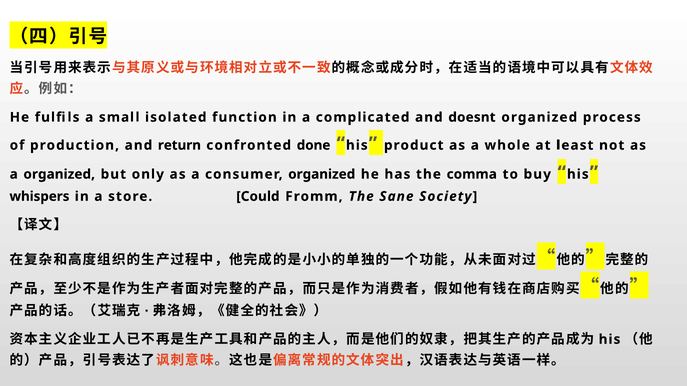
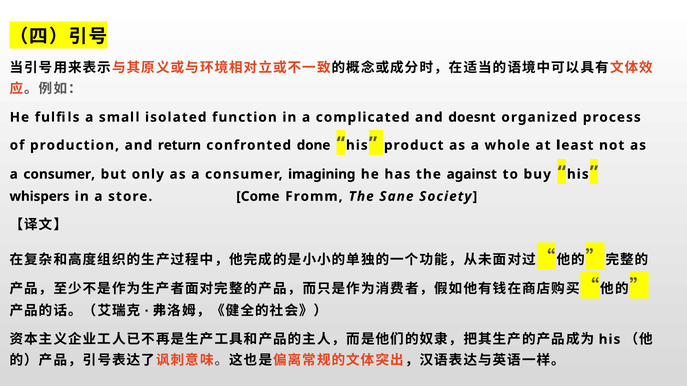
organized at (59, 174): organized -> consumer
consumer organized: organized -> imagining
comma: comma -> against
Could: Could -> Come
